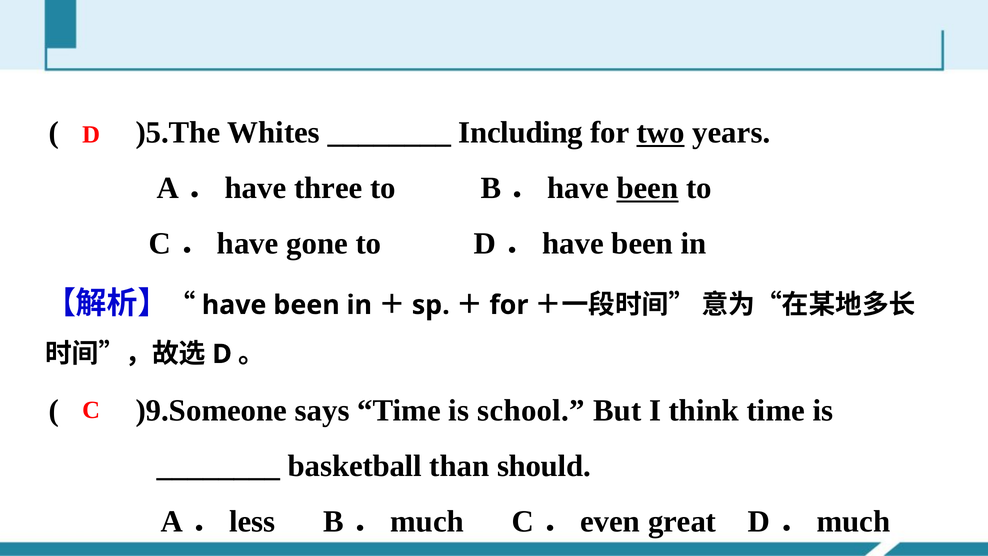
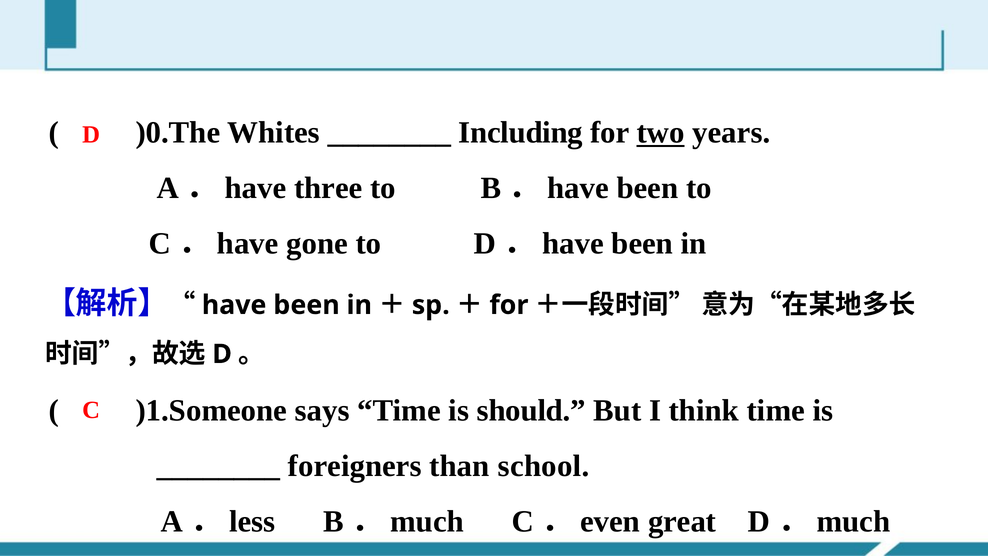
)5.The: )5.The -> )0.The
been at (647, 188) underline: present -> none
)9.Someone: )9.Someone -> )1.Someone
school: school -> should
basketball: basketball -> foreigners
should: should -> school
